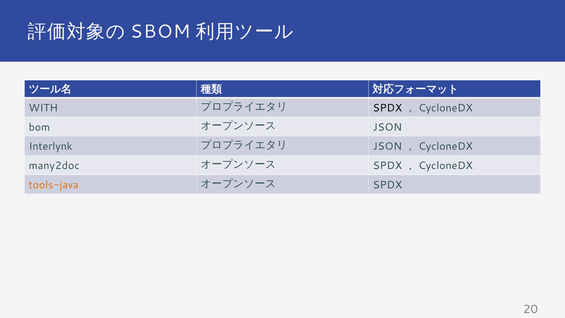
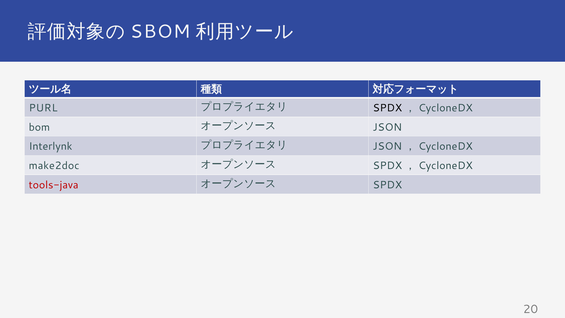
WITH: WITH -> PURL
many2doc: many2doc -> make2doc
tools-java colour: orange -> red
